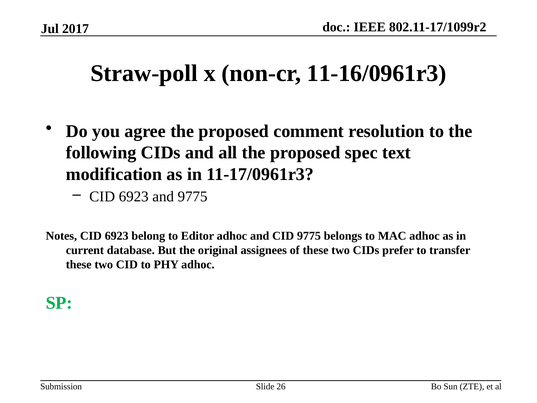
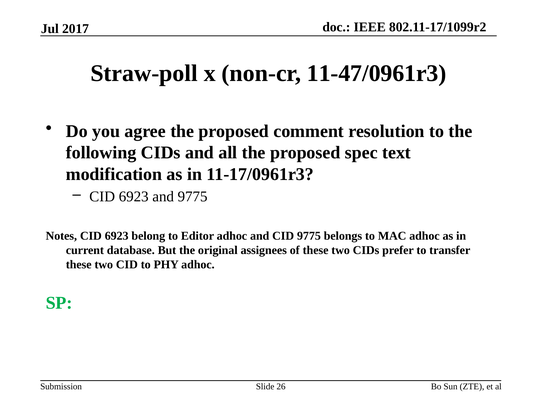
11-16/0961r3: 11-16/0961r3 -> 11-47/0961r3
